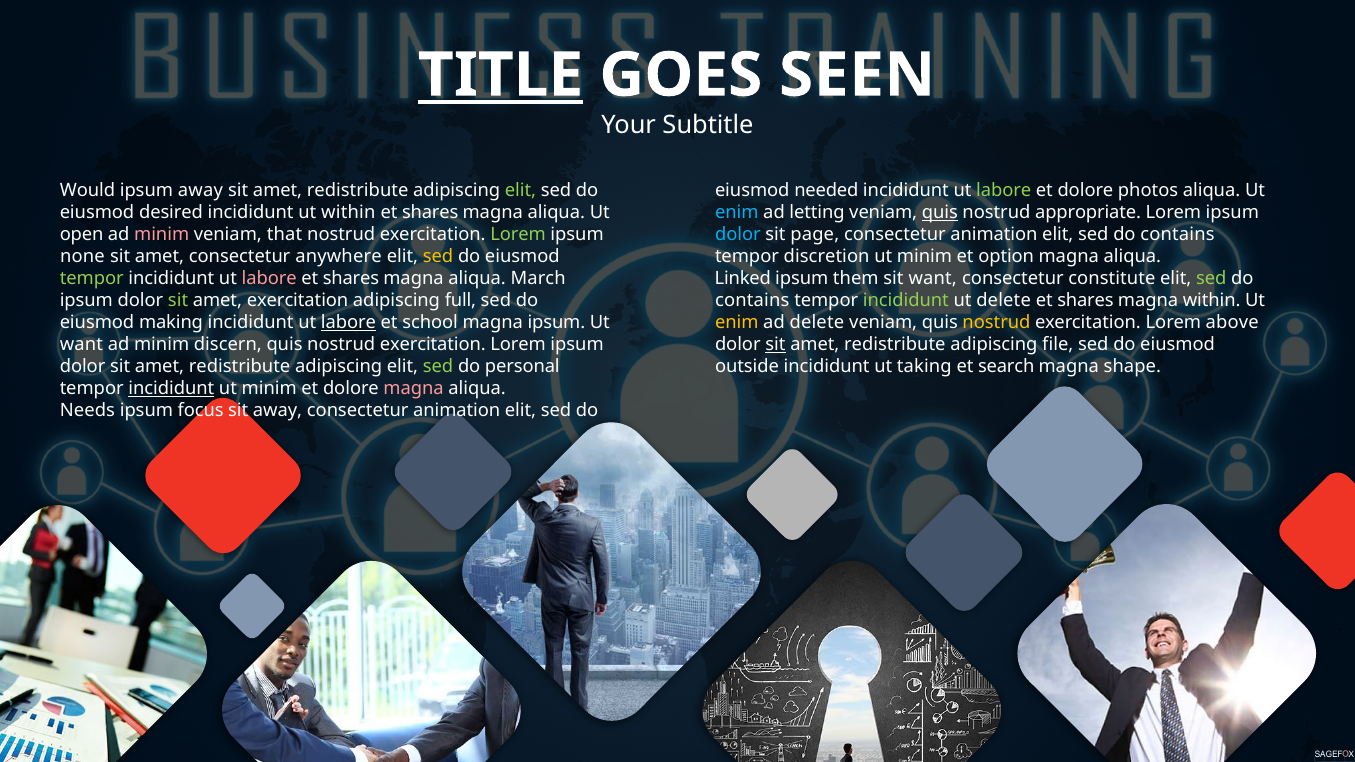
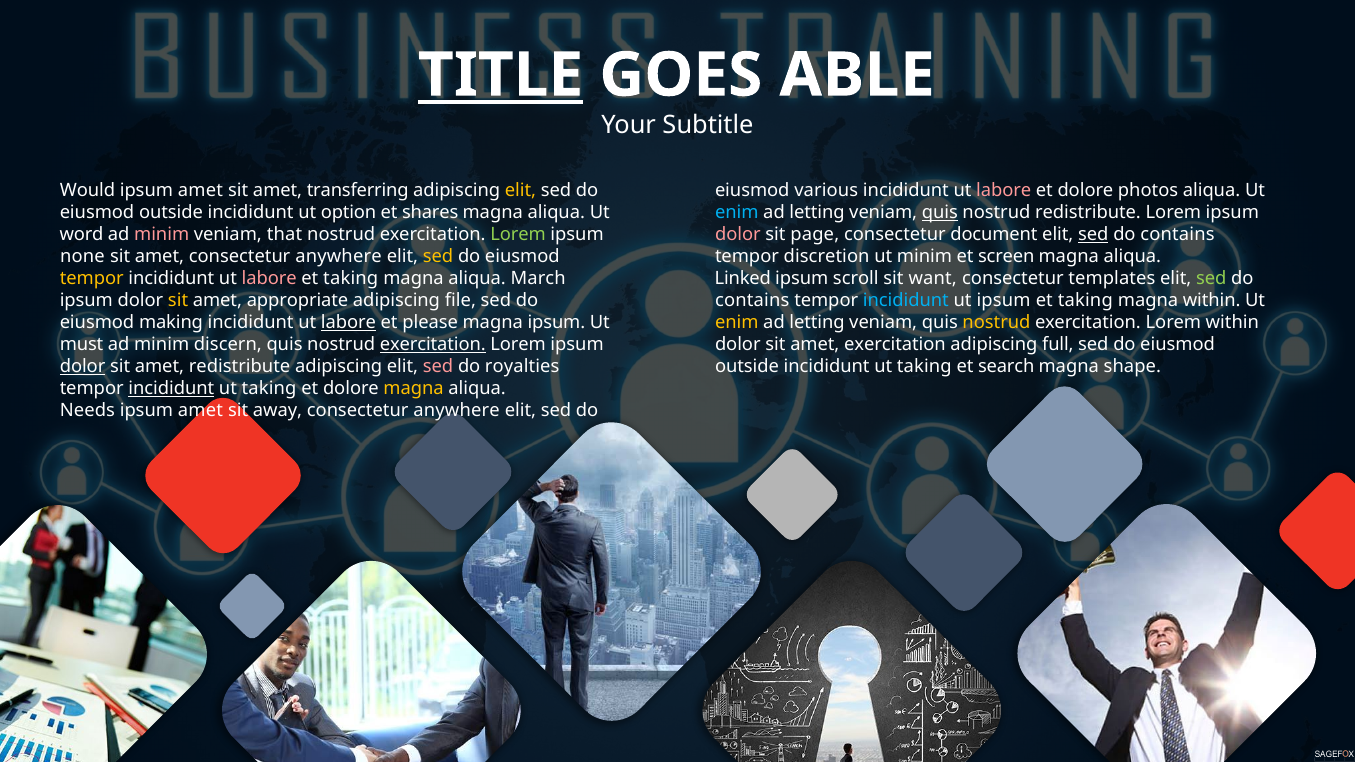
SEEN: SEEN -> ABLE
away at (200, 191): away -> amet
redistribute at (358, 191): redistribute -> transferring
elit at (520, 191) colour: light green -> yellow
needed: needed -> various
labore at (1004, 191) colour: light green -> pink
desired at (171, 213): desired -> outside
ut within: within -> option
nostrud appropriate: appropriate -> redistribute
open: open -> word
dolor at (738, 235) colour: light blue -> pink
animation at (994, 235): animation -> document
sed at (1093, 235) underline: none -> present
option: option -> screen
tempor at (92, 279) colour: light green -> yellow
shares at (351, 279): shares -> taking
them: them -> scroll
constitute: constitute -> templates
sit at (178, 301) colour: light green -> yellow
amet exercitation: exercitation -> appropriate
full: full -> file
incididunt at (906, 301) colour: light green -> light blue
ut delete: delete -> ipsum
shares at (1085, 301): shares -> taking
school: school -> please
delete at (817, 323): delete -> letting
Lorem above: above -> within
want at (81, 345): want -> must
exercitation at (433, 345) underline: none -> present
sit at (775, 345) underline: present -> none
redistribute at (895, 345): redistribute -> exercitation
file: file -> full
dolor at (83, 367) underline: none -> present
sed at (438, 367) colour: light green -> pink
personal: personal -> royalties
minim at (269, 389): minim -> taking
magna at (414, 389) colour: pink -> yellow
focus at (201, 411): focus -> amet
animation at (457, 411): animation -> anywhere
